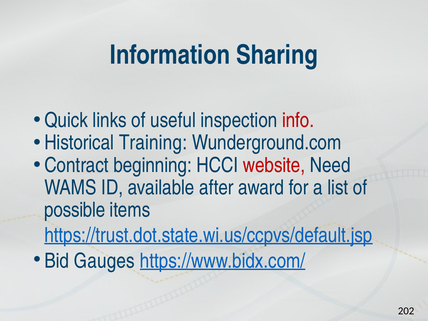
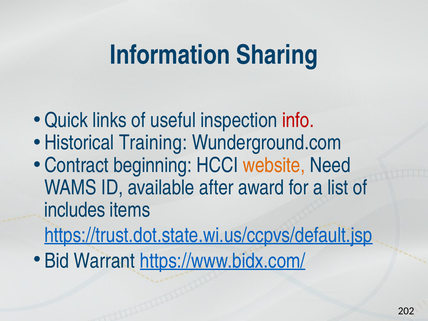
website colour: red -> orange
possible: possible -> includes
Gauges: Gauges -> Warrant
